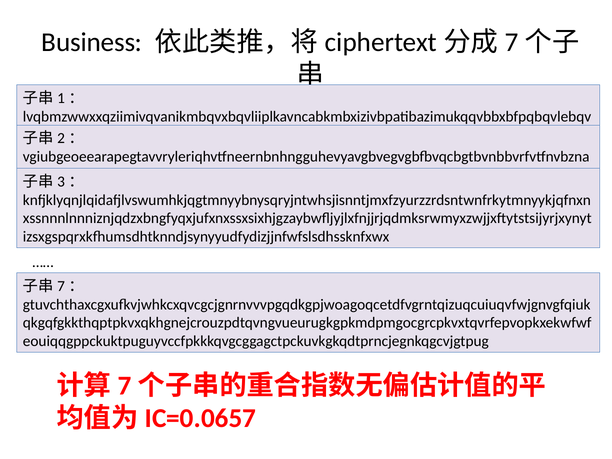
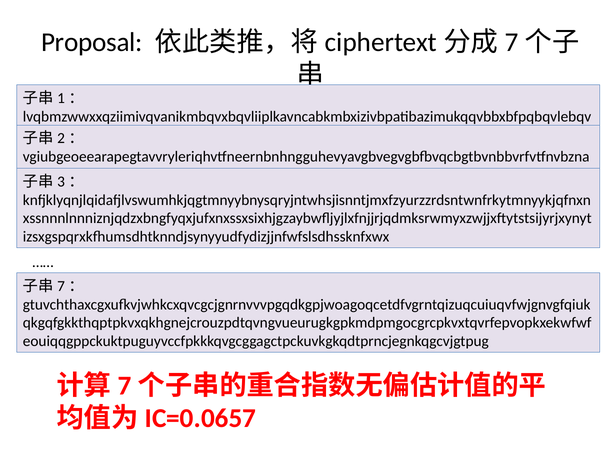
Business: Business -> Proposal
